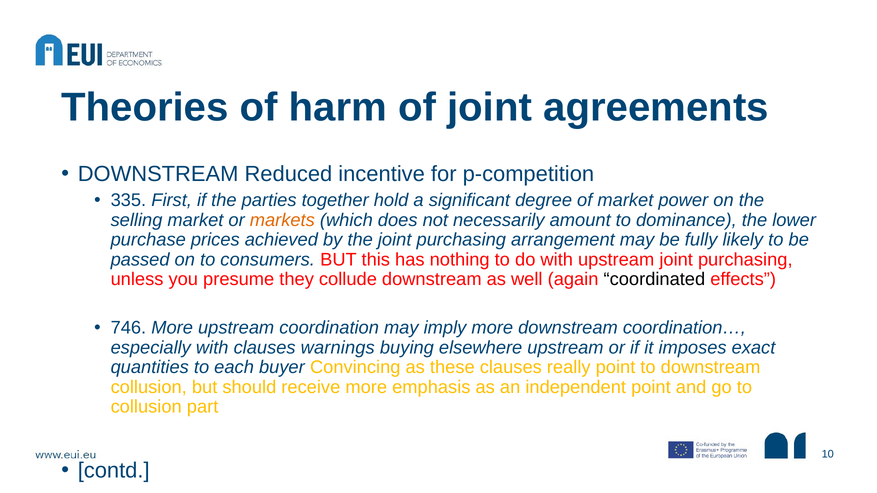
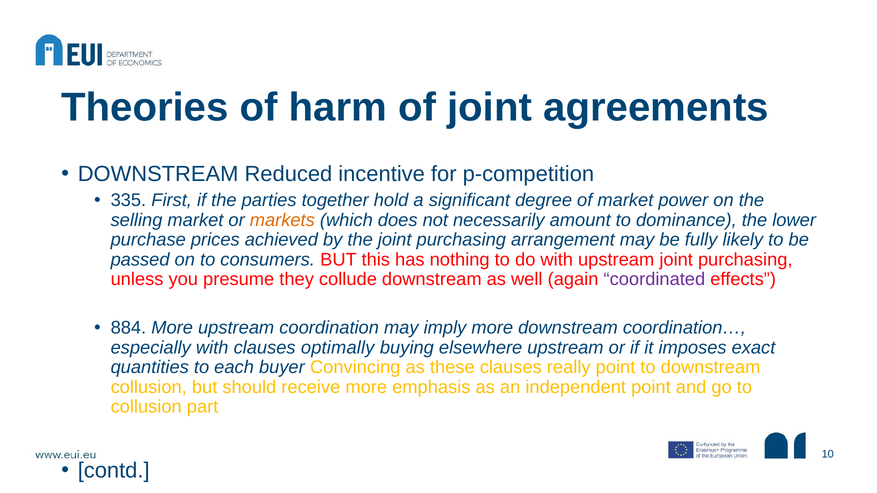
coordinated colour: black -> purple
746: 746 -> 884
warnings: warnings -> optimally
